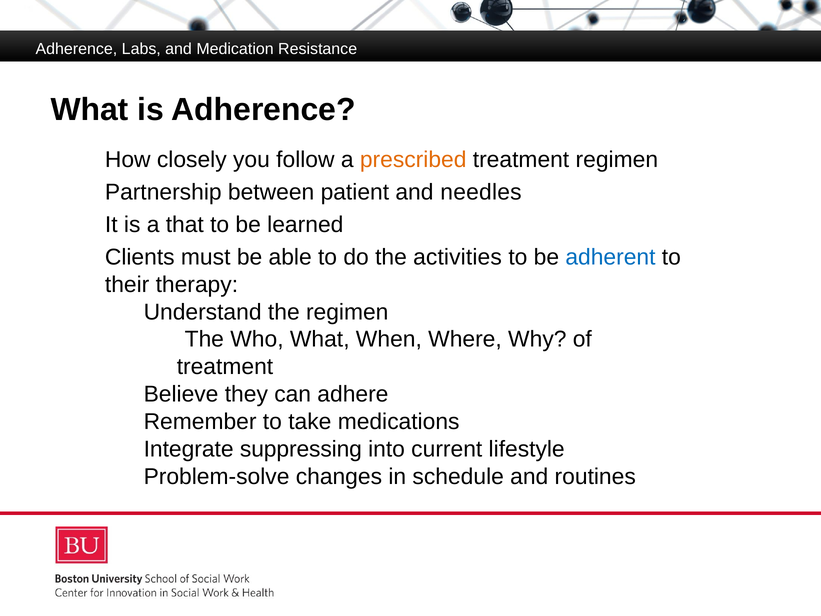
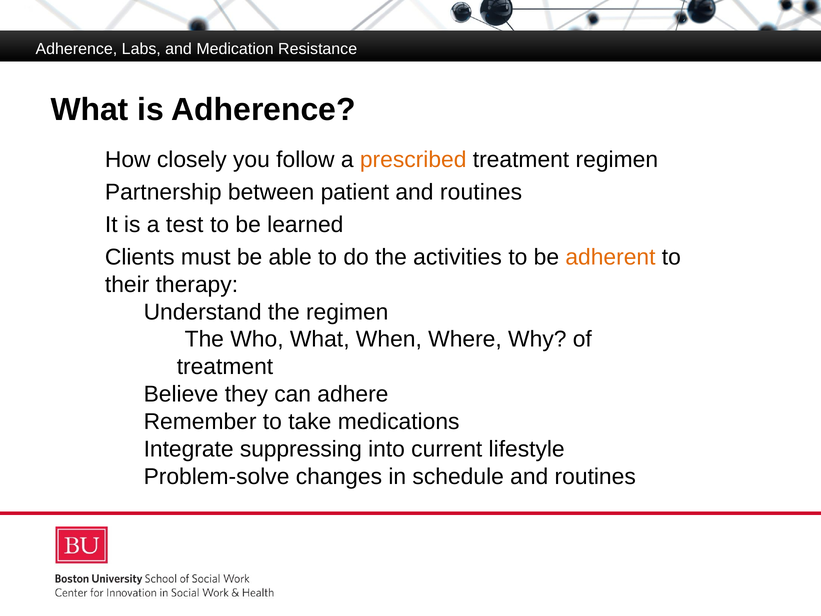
patient and needles: needles -> routines
that: that -> test
adherent colour: blue -> orange
